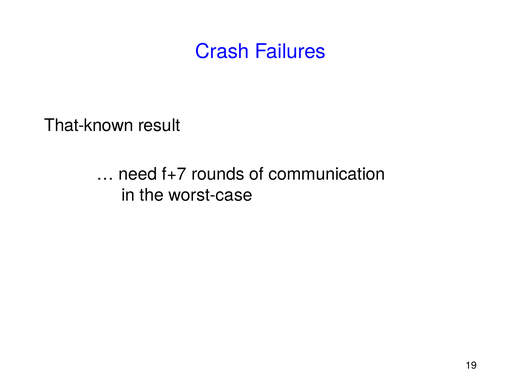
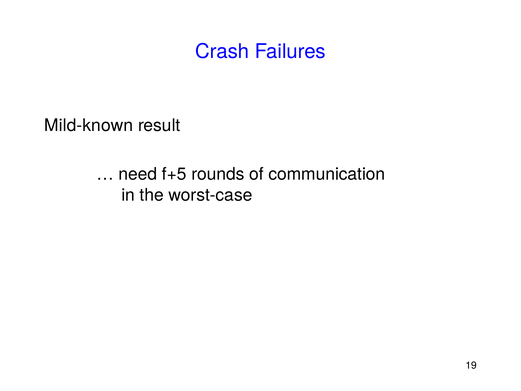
That-known: That-known -> Mild-known
f+7: f+7 -> f+5
